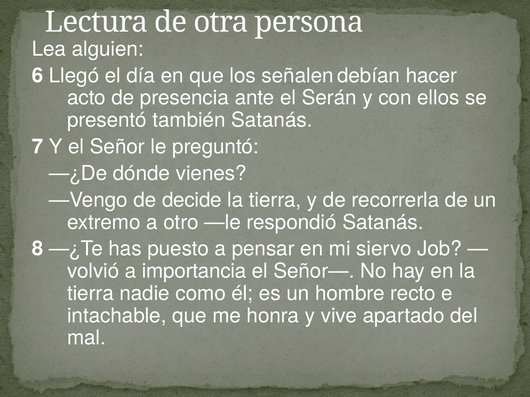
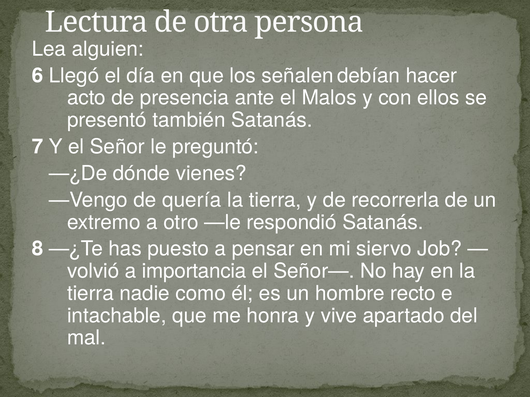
Serán: Serán -> Malos
decide: decide -> quería
